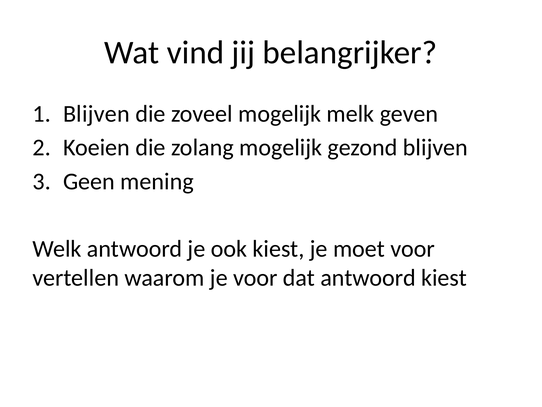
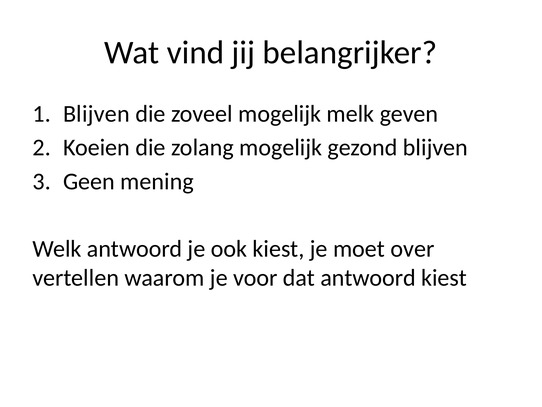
moet voor: voor -> over
